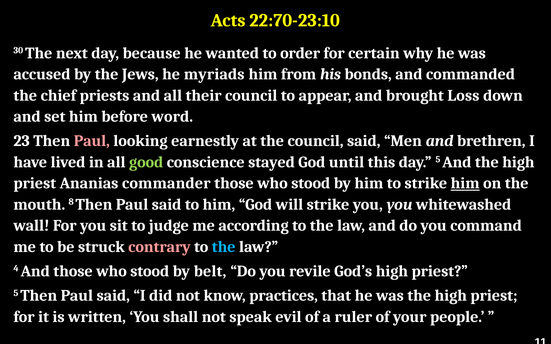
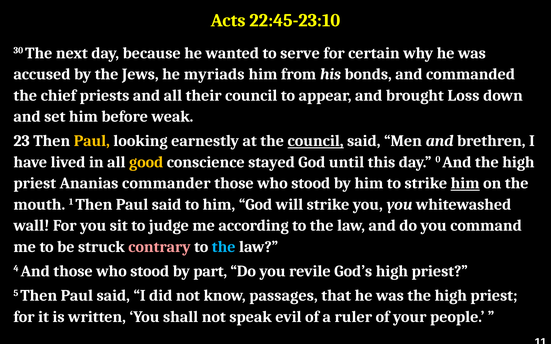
22:70-23:10: 22:70-23:10 -> 22:45-23:10
order: order -> serve
word: word -> weak
Paul at (92, 141) colour: pink -> yellow
council at (316, 141) underline: none -> present
good colour: light green -> yellow
day 5: 5 -> 0
8: 8 -> 1
belt: belt -> part
practices: practices -> passages
